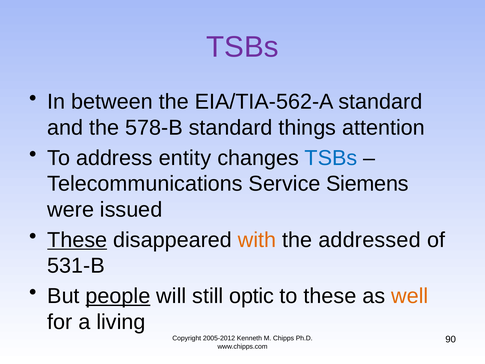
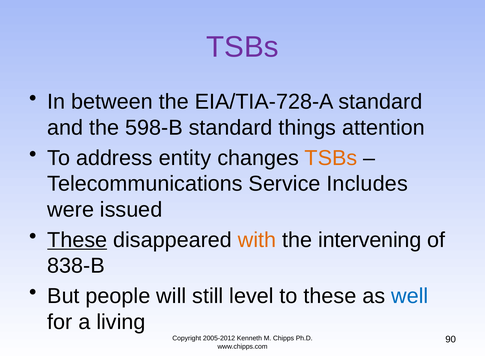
EIA/TIA-562-A: EIA/TIA-562-A -> EIA/TIA-728-A
578-B: 578-B -> 598-B
TSBs at (331, 158) colour: blue -> orange
Siemens: Siemens -> Includes
addressed: addressed -> intervening
531-B: 531-B -> 838-B
people underline: present -> none
optic: optic -> level
well colour: orange -> blue
